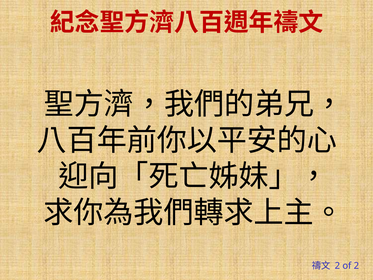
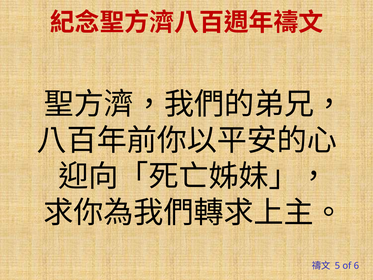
2 at (337, 265): 2 -> 5
of 2: 2 -> 6
